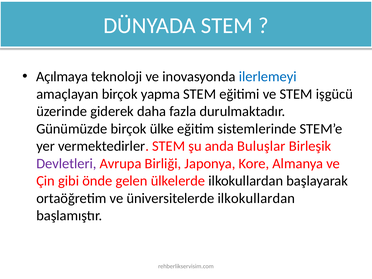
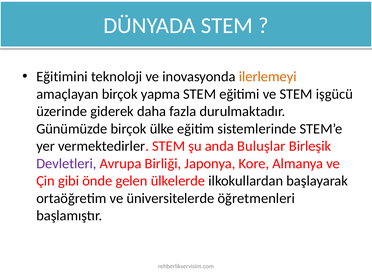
Açılmaya: Açılmaya -> Eğitimini
ilerlemeyi colour: blue -> orange
üniversitelerde ilkokullardan: ilkokullardan -> öğretmenleri
